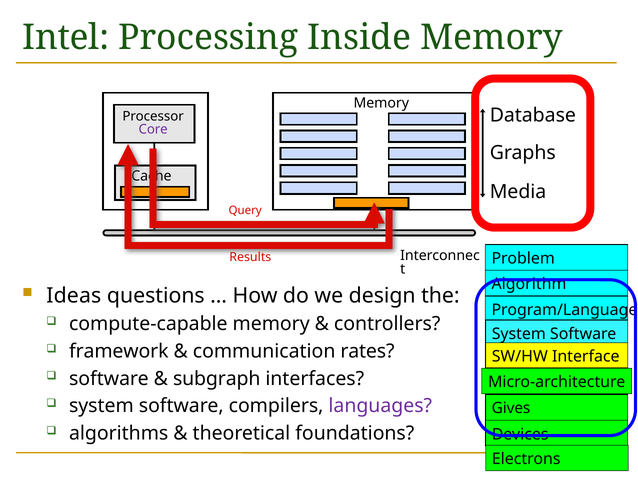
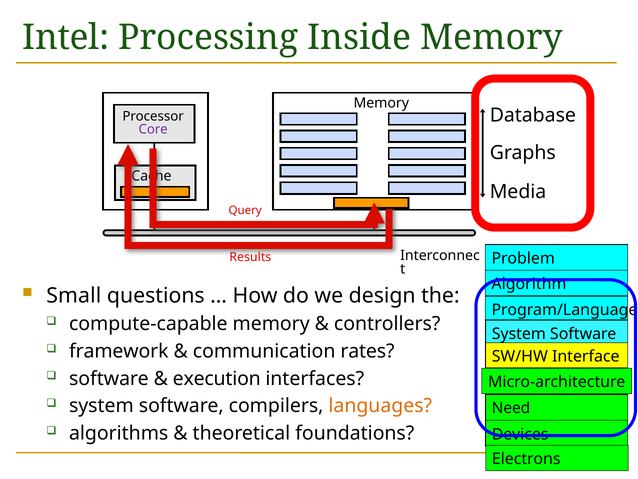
Ideas: Ideas -> Small
subgraph: subgraph -> execution
languages colour: purple -> orange
Gives: Gives -> Need
